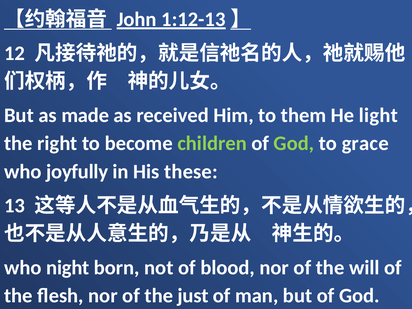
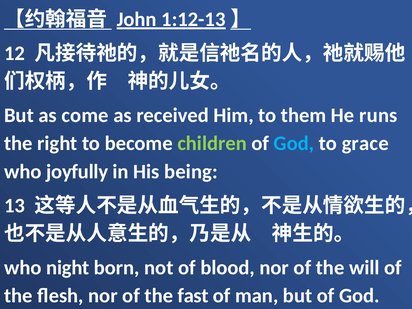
made: made -> come
light: light -> runs
God at (294, 143) colour: light green -> light blue
these: these -> being
just: just -> fast
